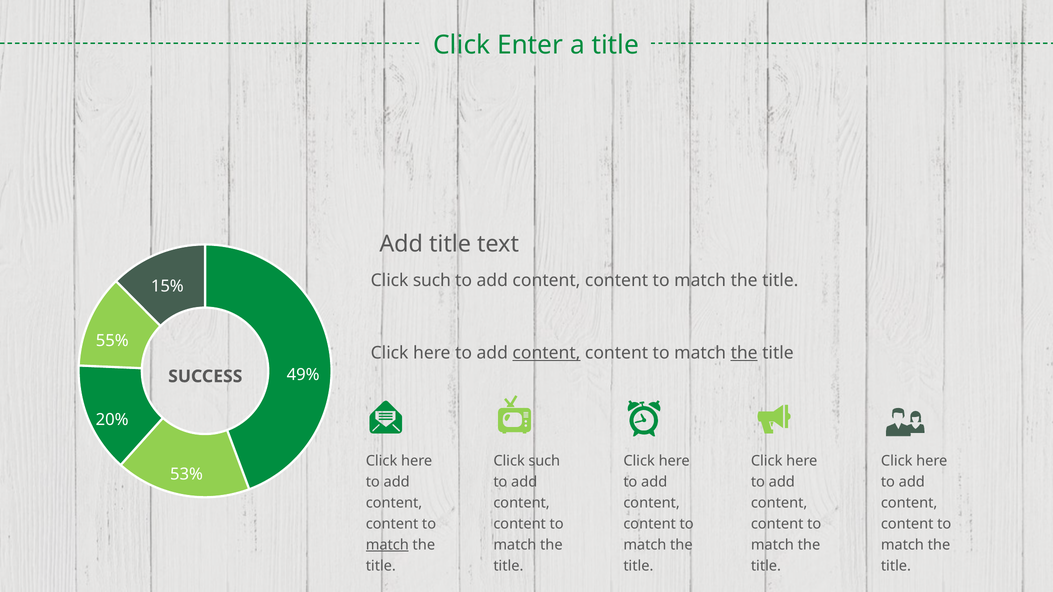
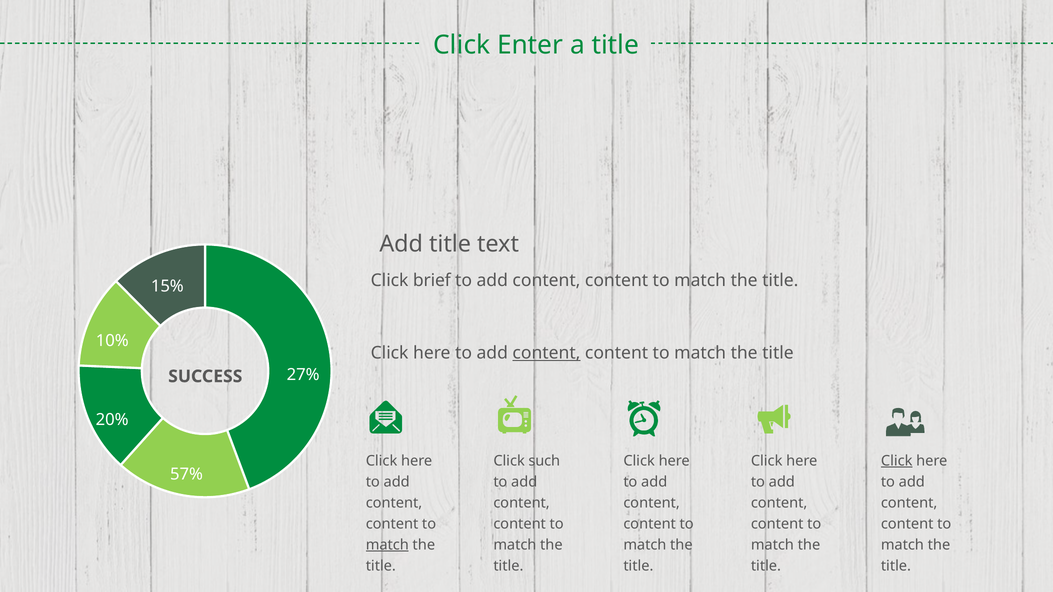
such at (432, 281): such -> brief
55%: 55% -> 10%
the at (744, 353) underline: present -> none
49%: 49% -> 27%
Click at (897, 461) underline: none -> present
53%: 53% -> 57%
